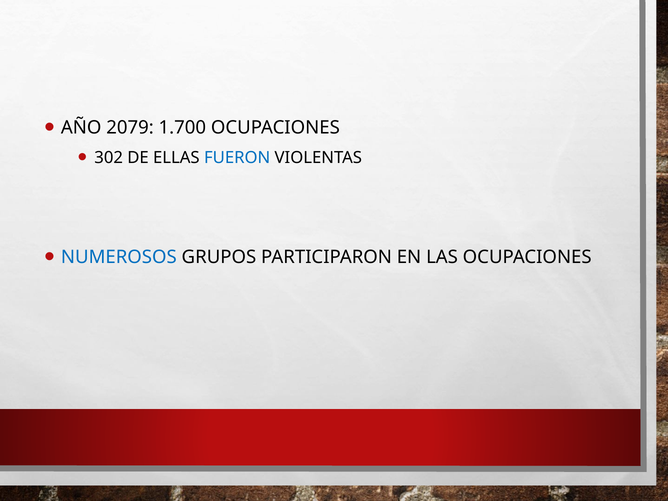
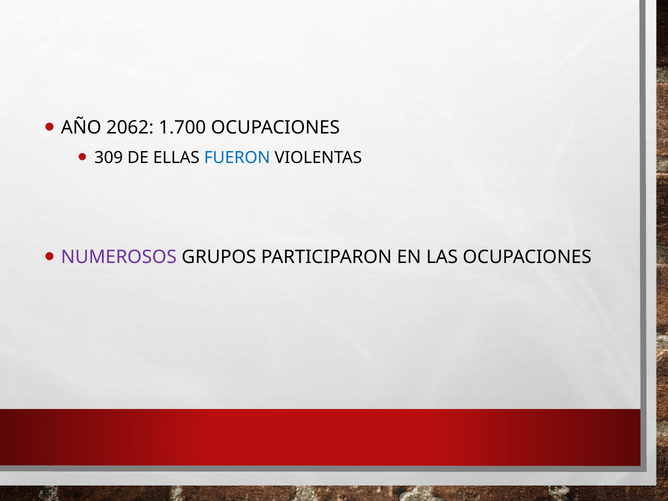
2079: 2079 -> 2062
302: 302 -> 309
NUMEROSOS colour: blue -> purple
